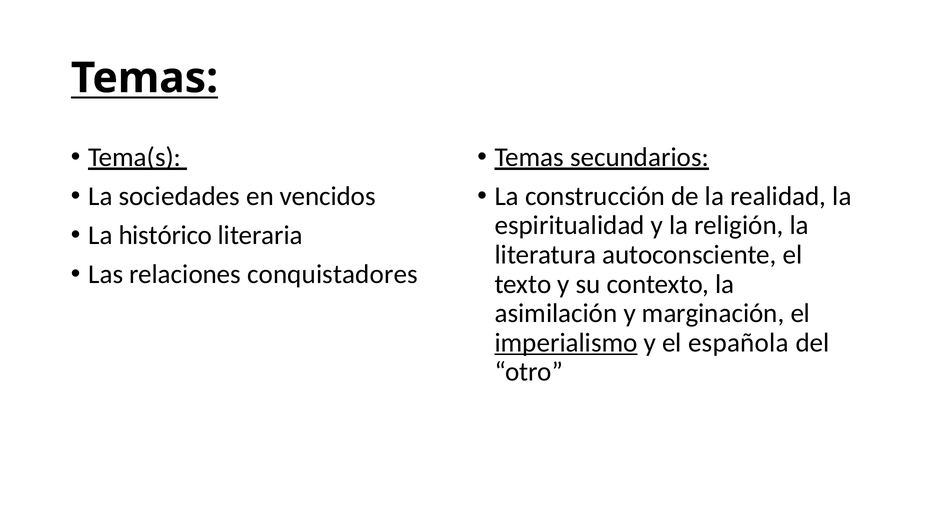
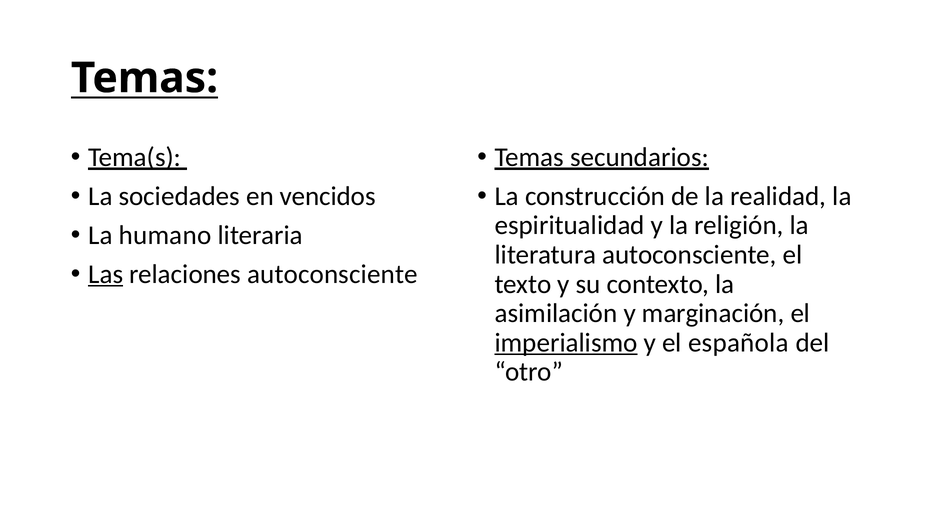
histórico: histórico -> humano
Las underline: none -> present
relaciones conquistadores: conquistadores -> autoconsciente
